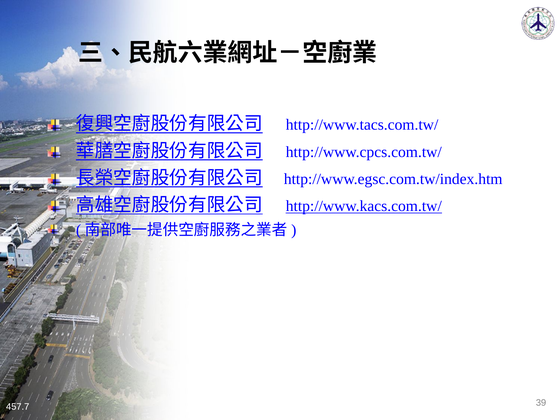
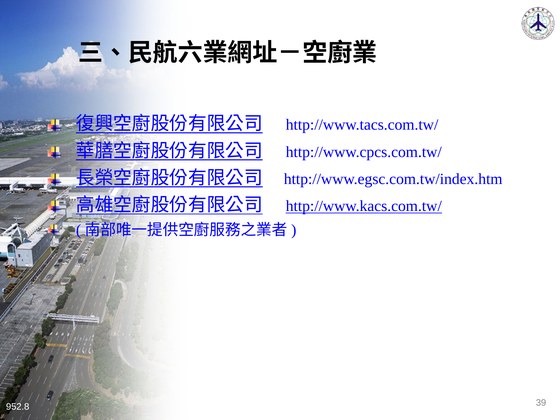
457.7: 457.7 -> 952.8
